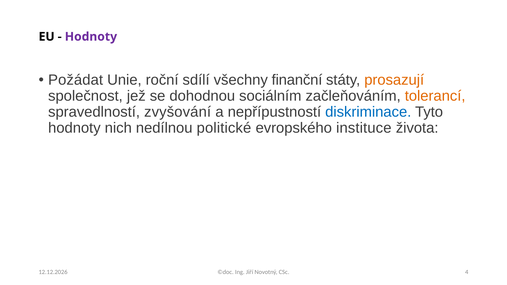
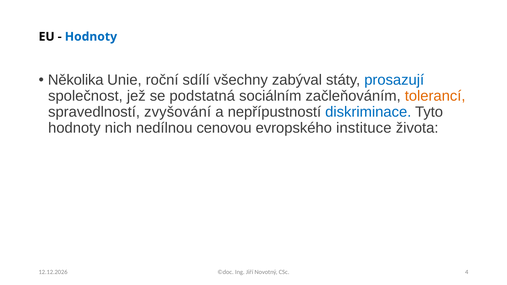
Hodnoty at (91, 37) colour: purple -> blue
Požádat: Požádat -> Několika
finanční: finanční -> zabýval
prosazují colour: orange -> blue
dohodnou: dohodnou -> podstatná
politické: politické -> cenovou
